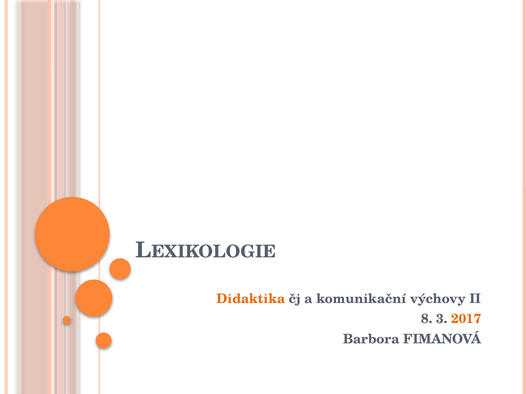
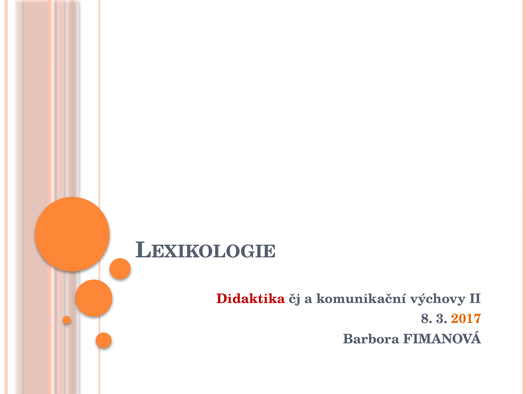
Didaktika colour: orange -> red
